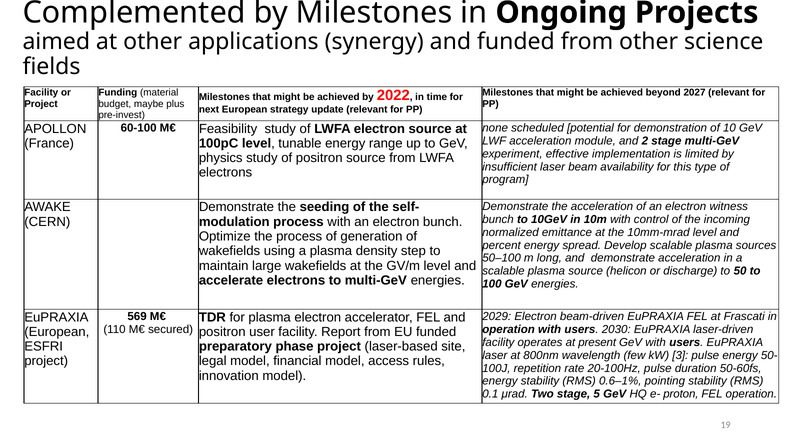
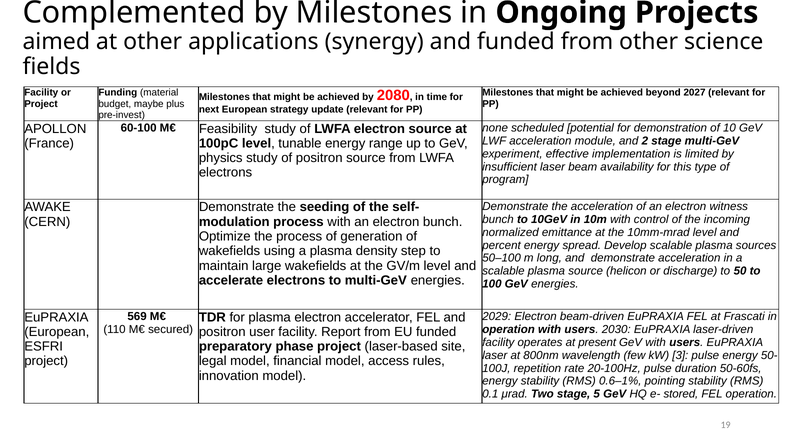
2022: 2022 -> 2080
proton: proton -> stored
